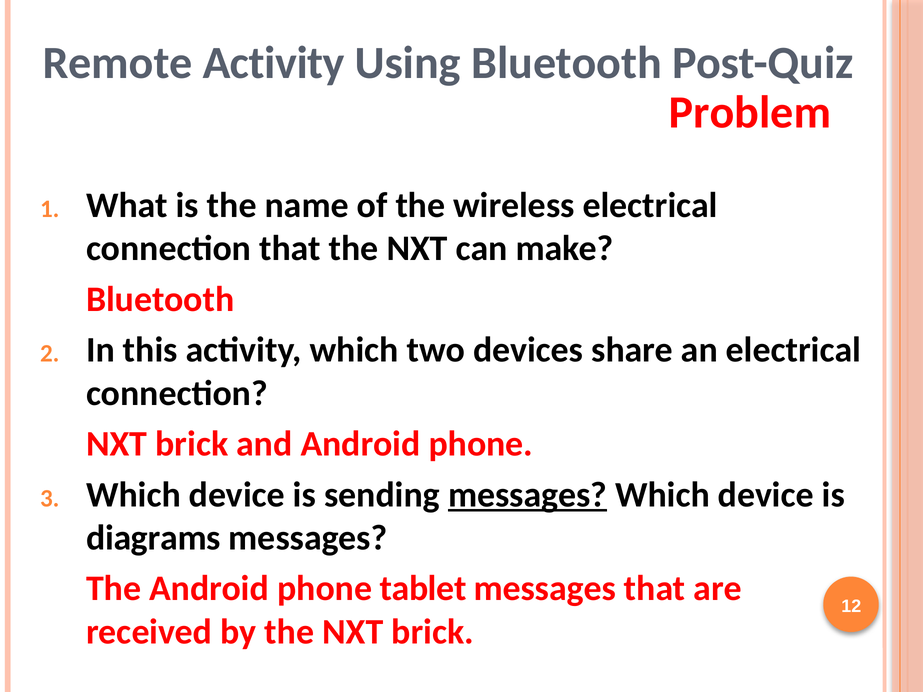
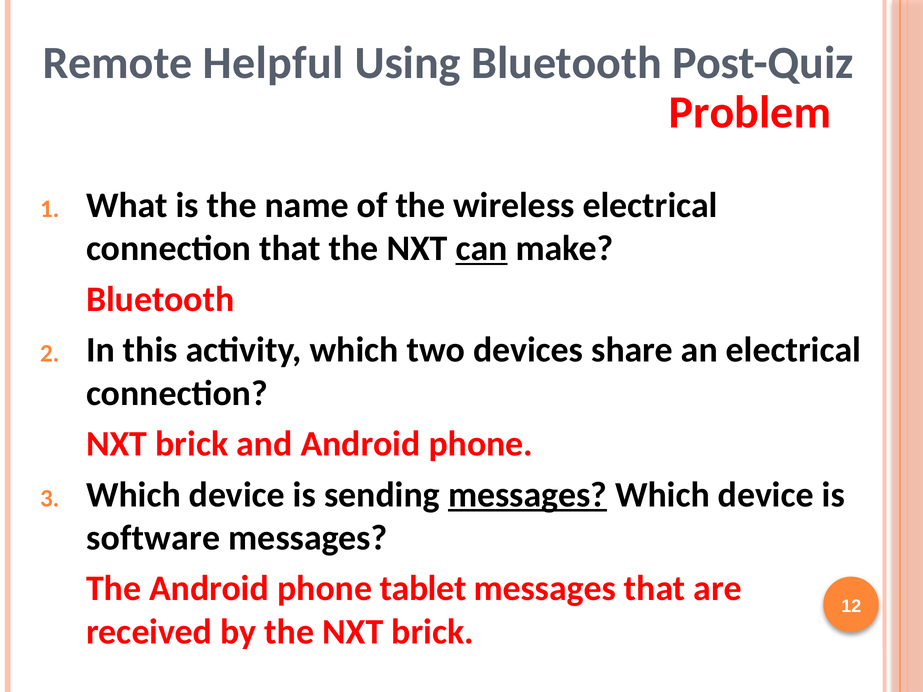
Remote Activity: Activity -> Helpful
can underline: none -> present
diagrams: diagrams -> software
